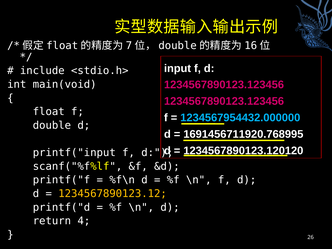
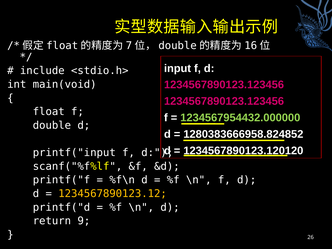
1234567954432.000000 colour: light blue -> light green
1691456711920.768995: 1691456711920.768995 -> 1280383666958.824852
4: 4 -> 9
